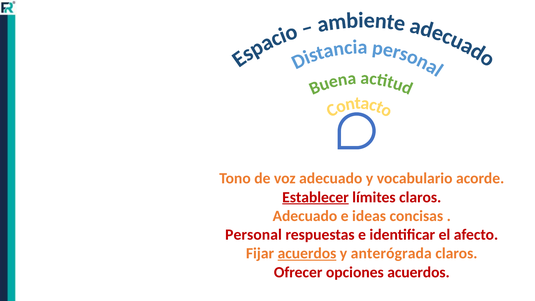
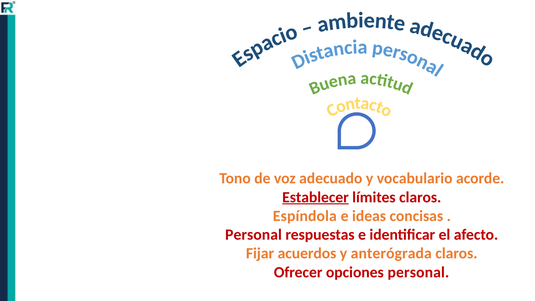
Adecuado at (305, 216): Adecuado -> Espíndola
acuerdos at (307, 253) underline: present -> none
opciones acuerdos: acuerdos -> personal
